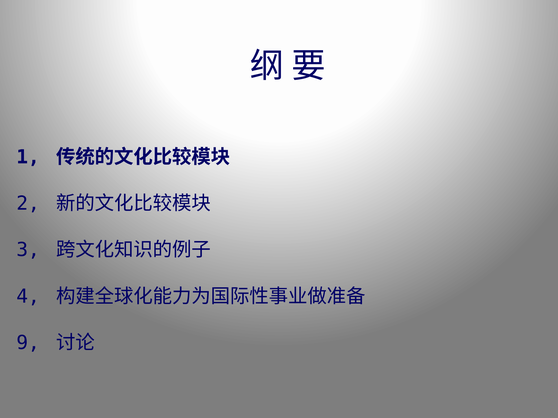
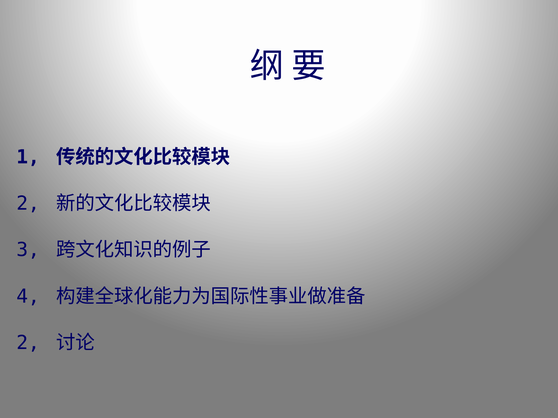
9 at (28, 343): 9 -> 2
